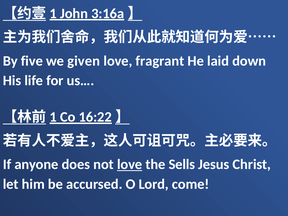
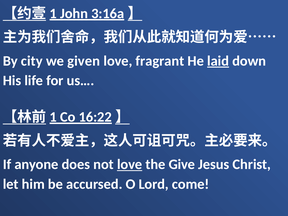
five: five -> city
laid underline: none -> present
Sells: Sells -> Give
